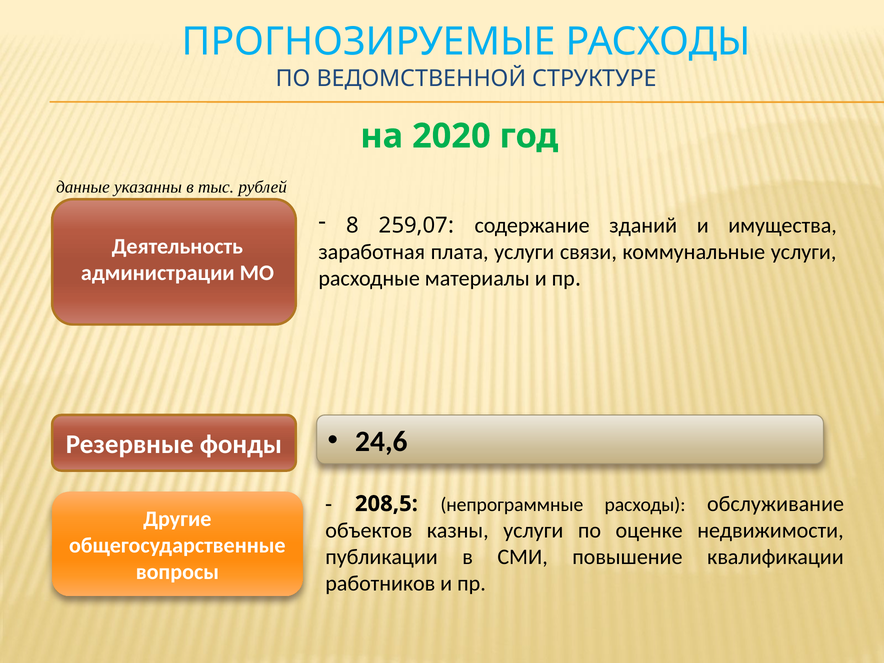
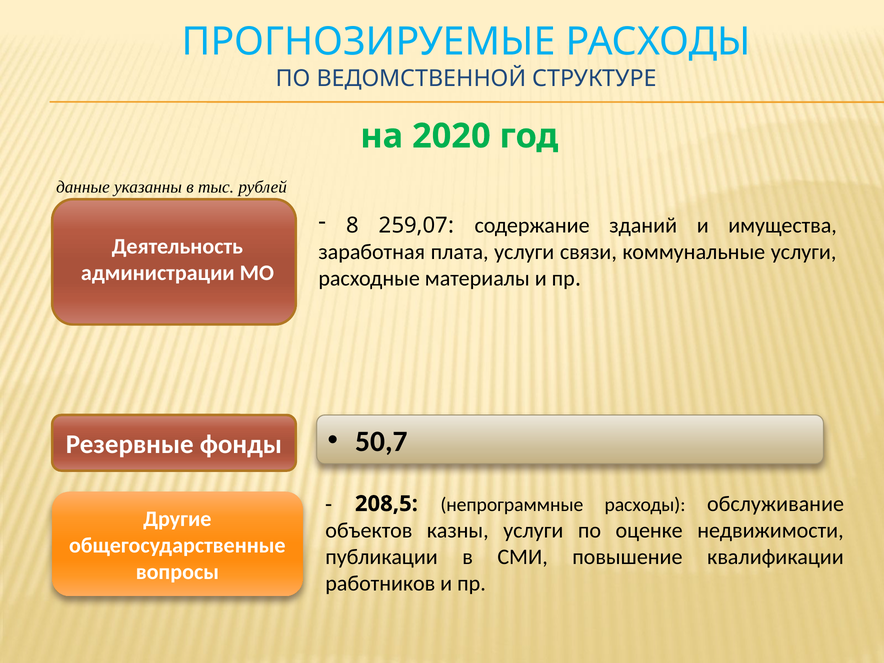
24,6: 24,6 -> 50,7
